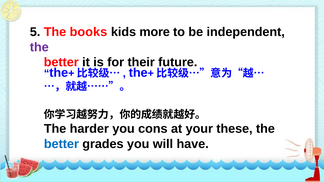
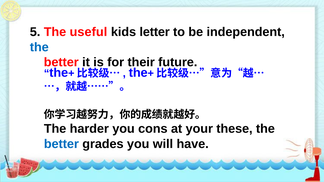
books: books -> useful
more: more -> letter
the at (39, 47) colour: purple -> blue
